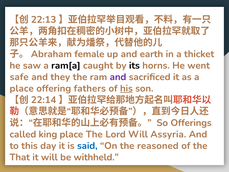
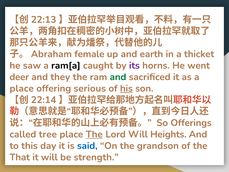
its colour: black -> purple
safe: safe -> deer
and at (118, 77) colour: purple -> green
fathers: fathers -> serious
king: king -> tree
The at (94, 134) underline: none -> present
Assyria: Assyria -> Heights
reasoned: reasoned -> grandson
withheld: withheld -> strength
